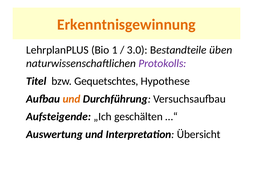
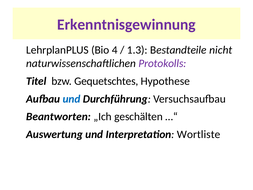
Erkenntnisgewinnung colour: orange -> purple
1: 1 -> 4
3.0: 3.0 -> 1.3
üben: üben -> nicht
und at (72, 99) colour: orange -> blue
Aufsteigende: Aufsteigende -> Beantworten
Übersicht: Übersicht -> Wortliste
